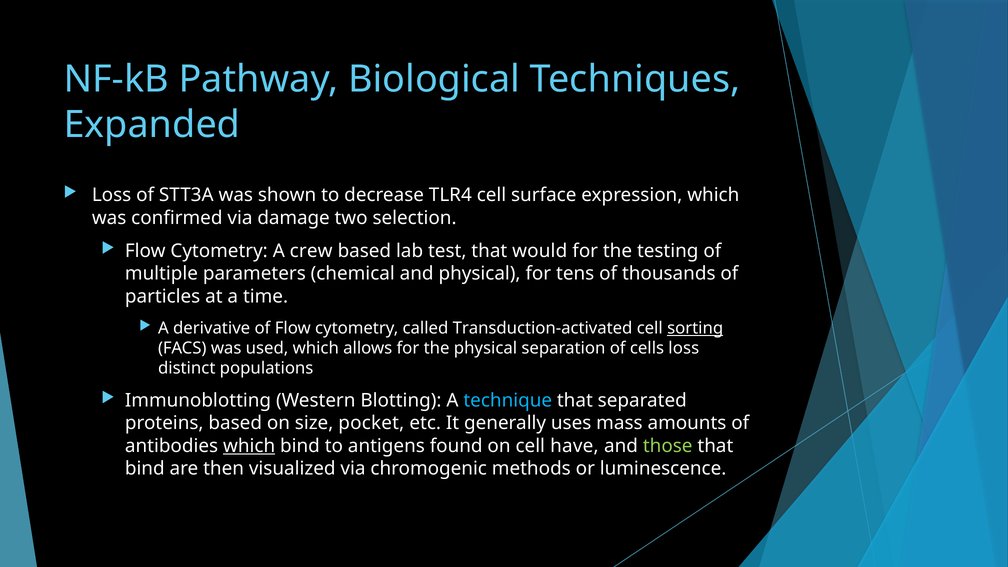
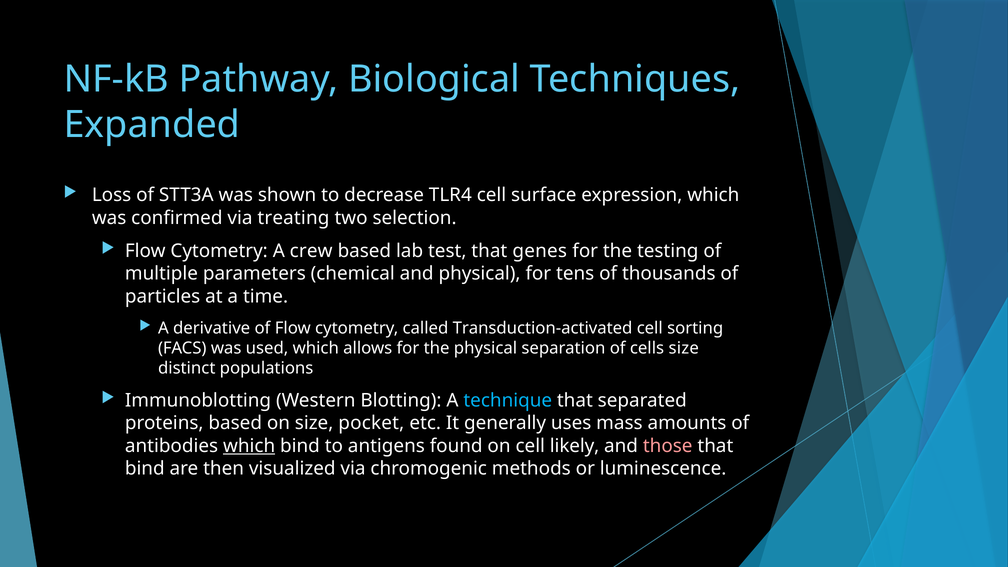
damage: damage -> treating
would: would -> genes
sorting underline: present -> none
cells loss: loss -> size
have: have -> likely
those colour: light green -> pink
